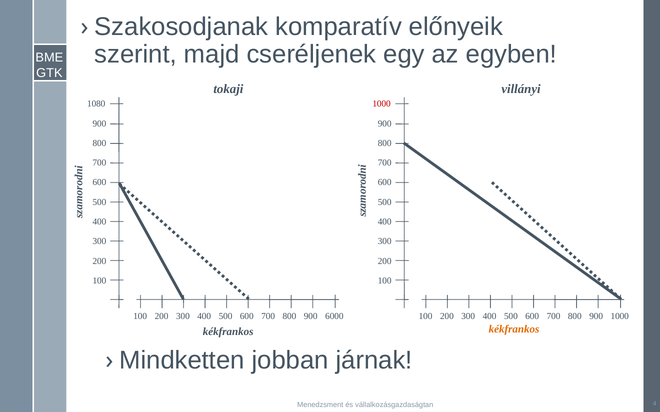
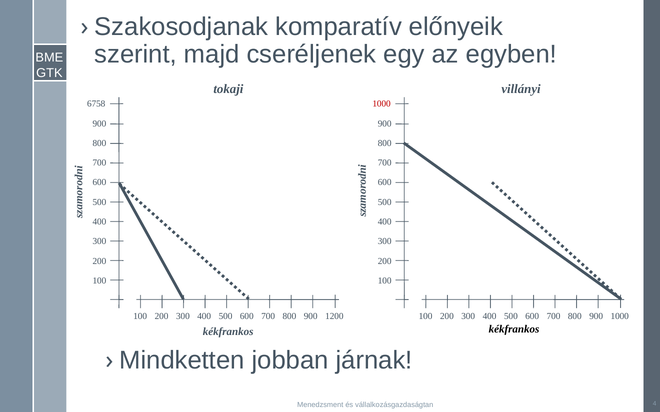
1080: 1080 -> 6758
6000: 6000 -> 1200
kékfrankos at (514, 330) colour: orange -> black
